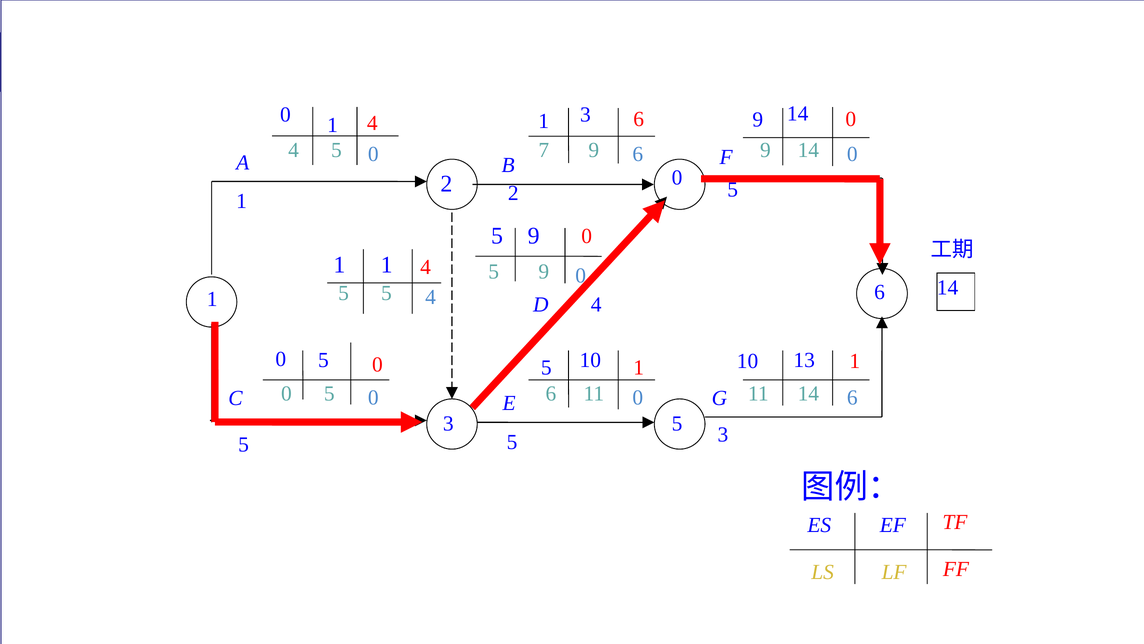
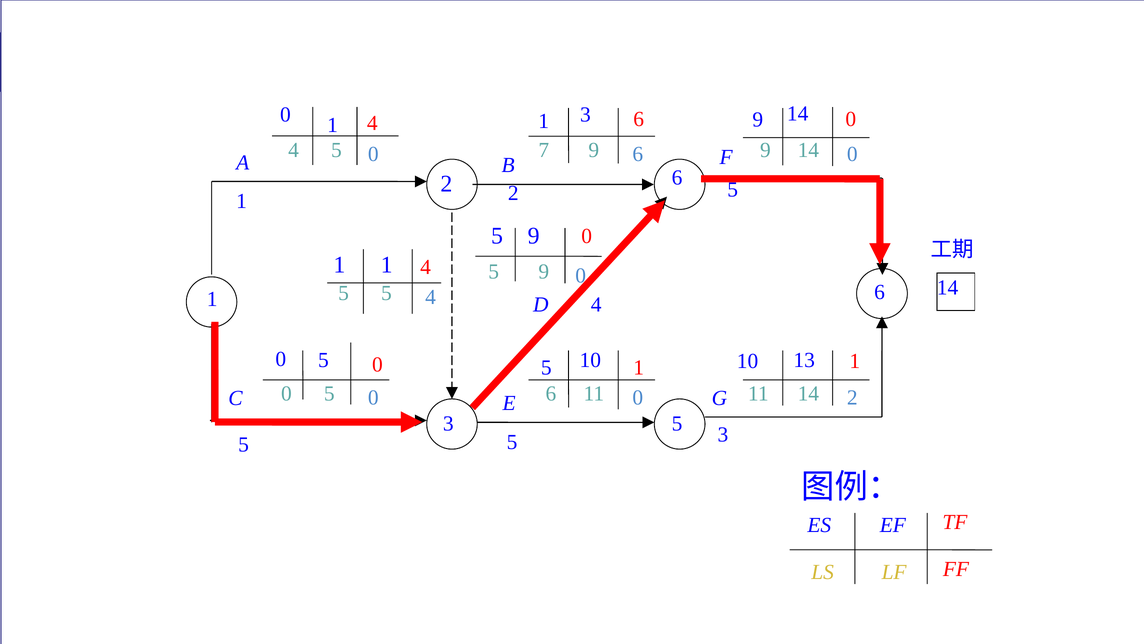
2 0: 0 -> 6
6 at (852, 397): 6 -> 2
